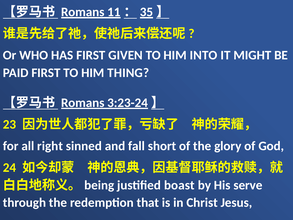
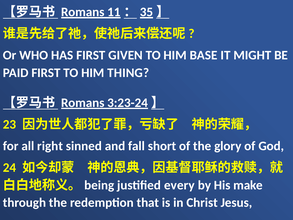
INTO: INTO -> BASE
boast: boast -> every
serve: serve -> make
